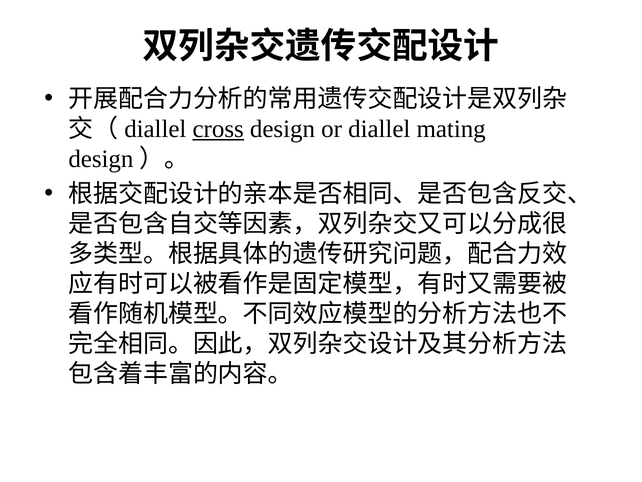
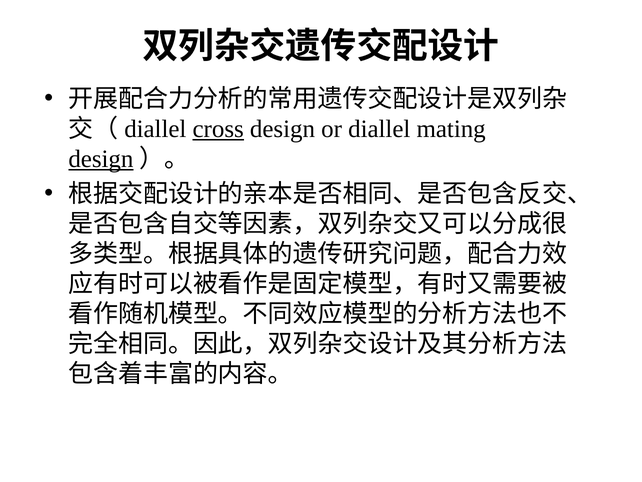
design at (101, 159) underline: none -> present
